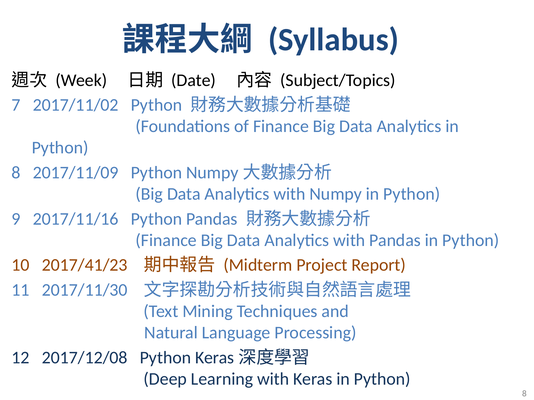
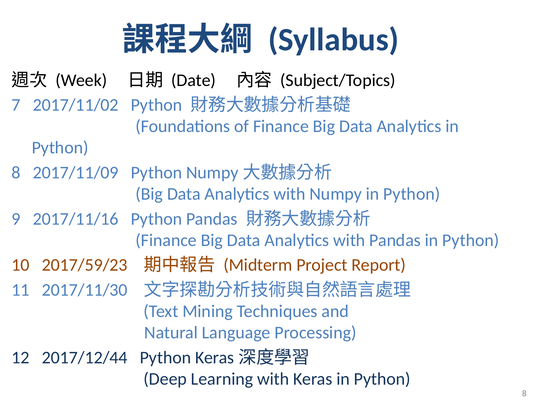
2017/41/23: 2017/41/23 -> 2017/59/23
2017/12/08: 2017/12/08 -> 2017/12/44
